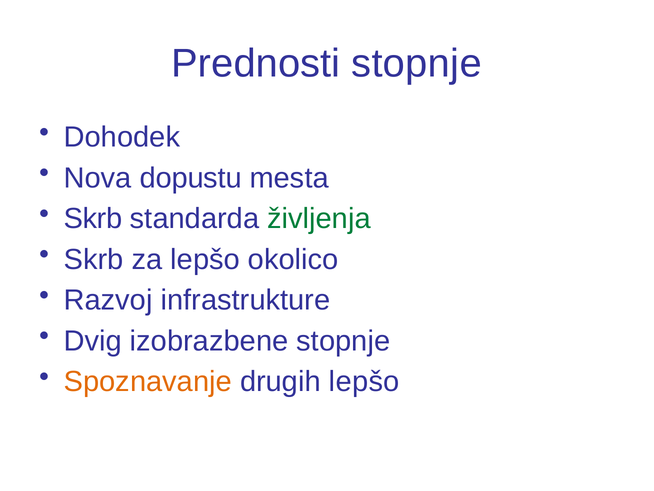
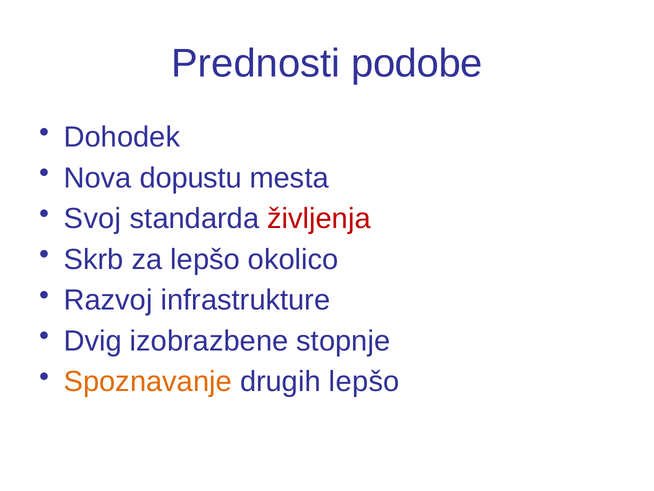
Prednosti stopnje: stopnje -> podobe
Skrb at (93, 219): Skrb -> Svoj
življenja colour: green -> red
